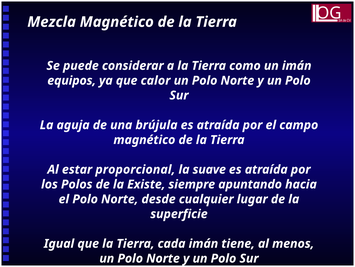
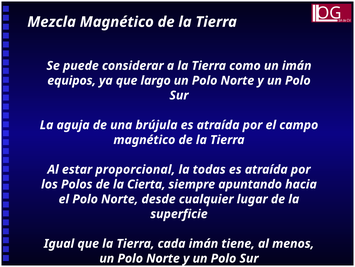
calor: calor -> largo
suave: suave -> todas
Existe: Existe -> Cierta
